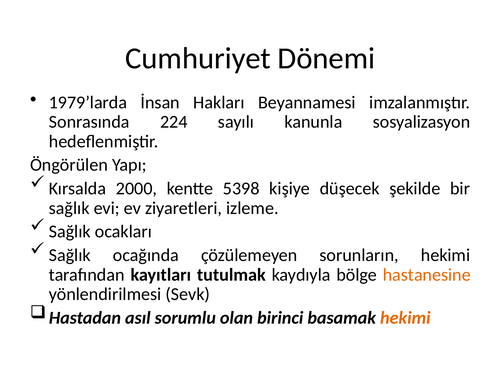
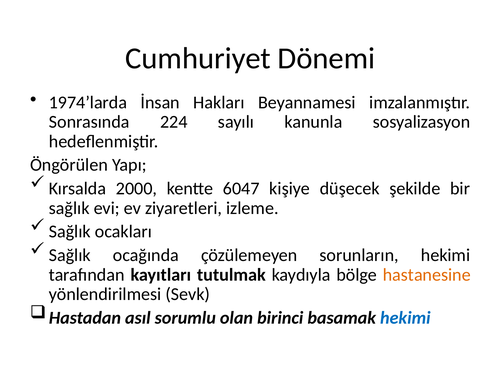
1979’larda: 1979’larda -> 1974’larda
5398: 5398 -> 6047
hekimi at (405, 318) colour: orange -> blue
